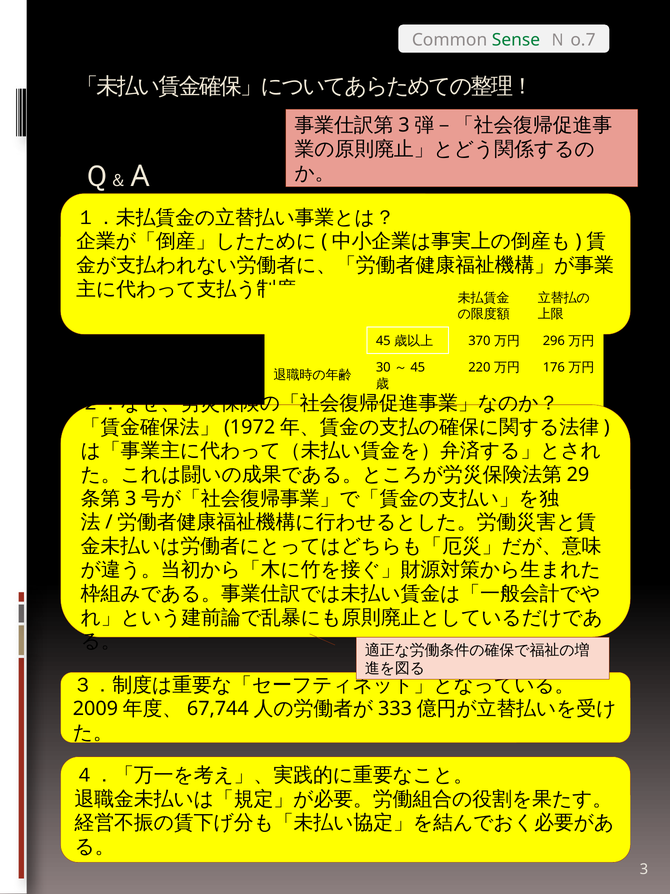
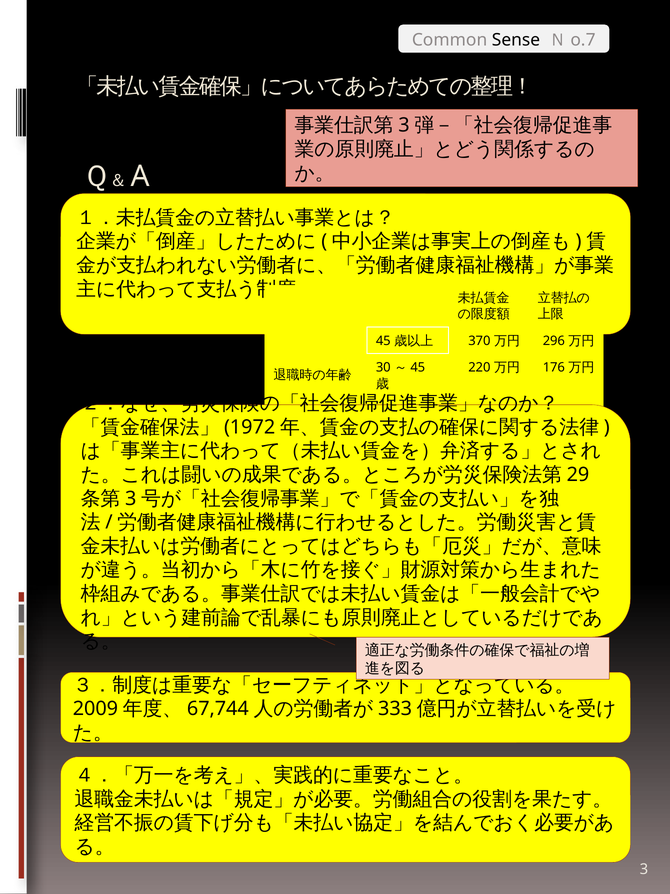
Sense colour: green -> black
